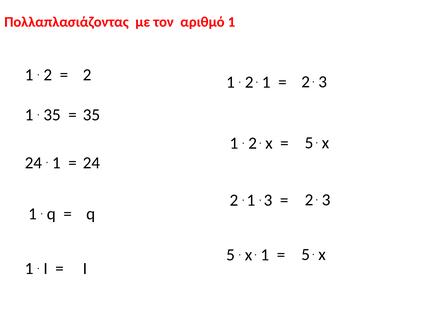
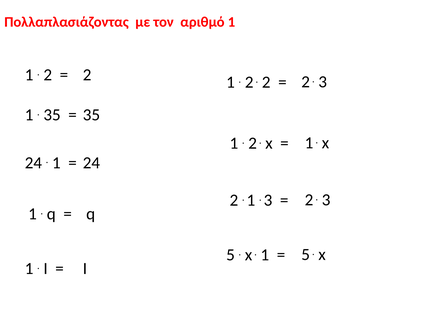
1 at (266, 82): 1 -> 2
5 at (309, 143): 5 -> 1
